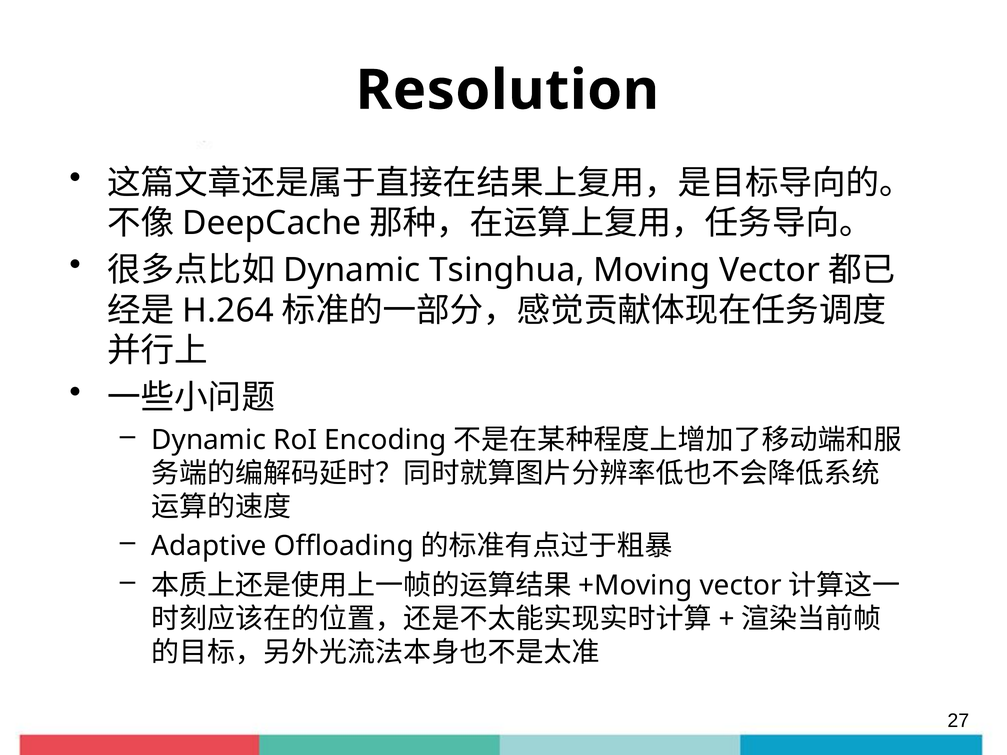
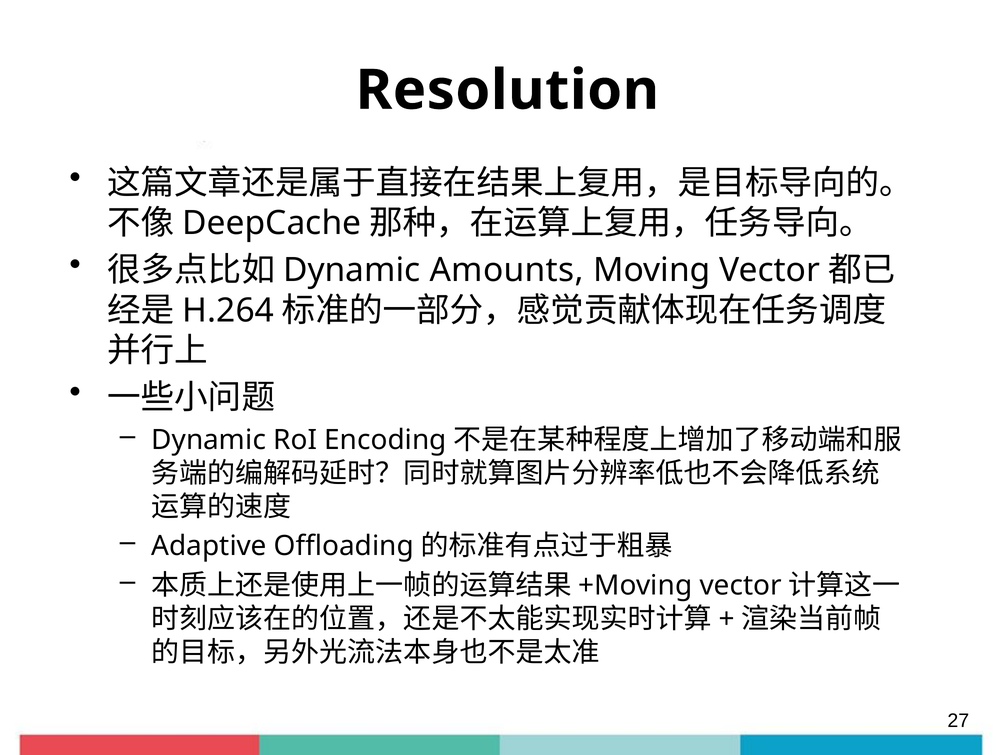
Tsinghua: Tsinghua -> Amounts
